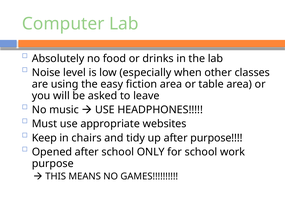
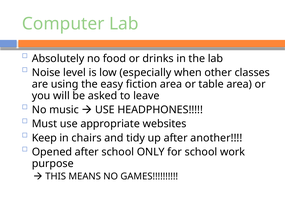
after purpose: purpose -> another
